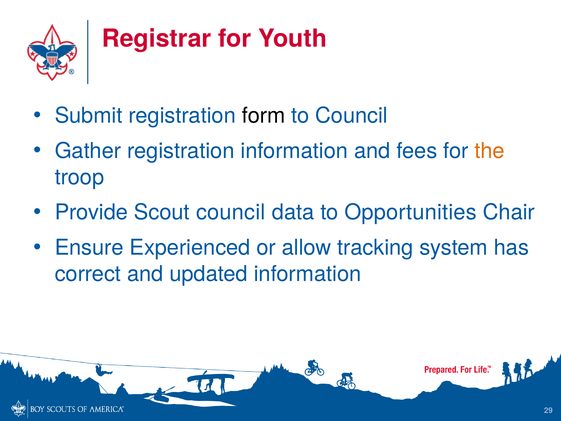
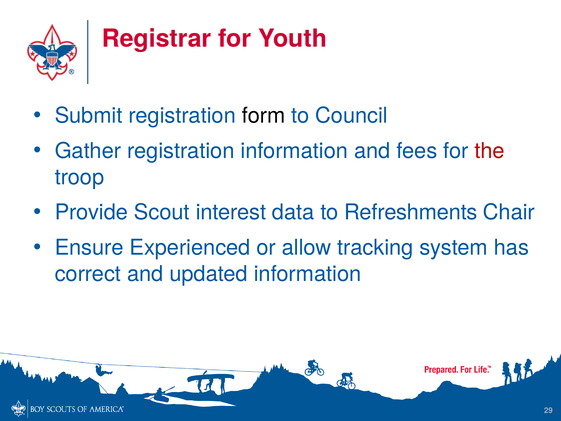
the colour: orange -> red
Scout council: council -> interest
Opportunities: Opportunities -> Refreshments
